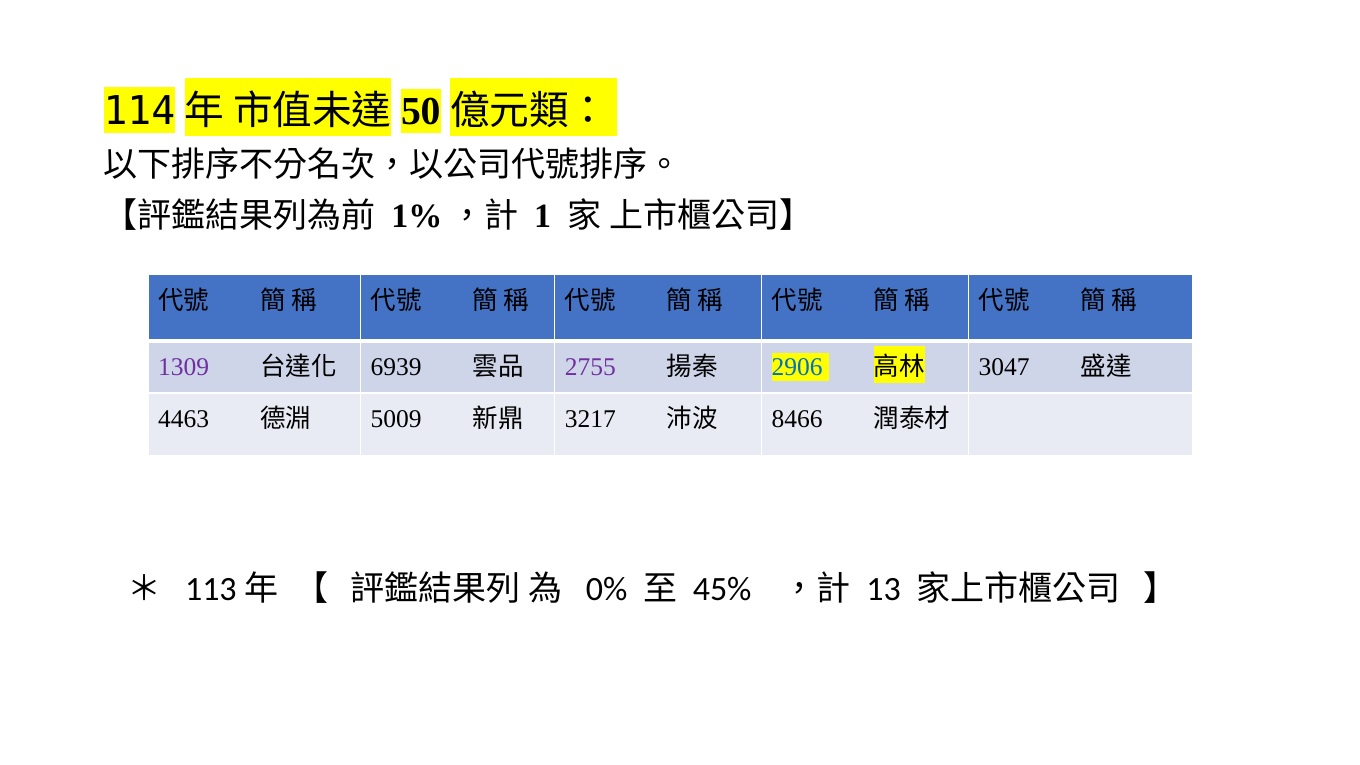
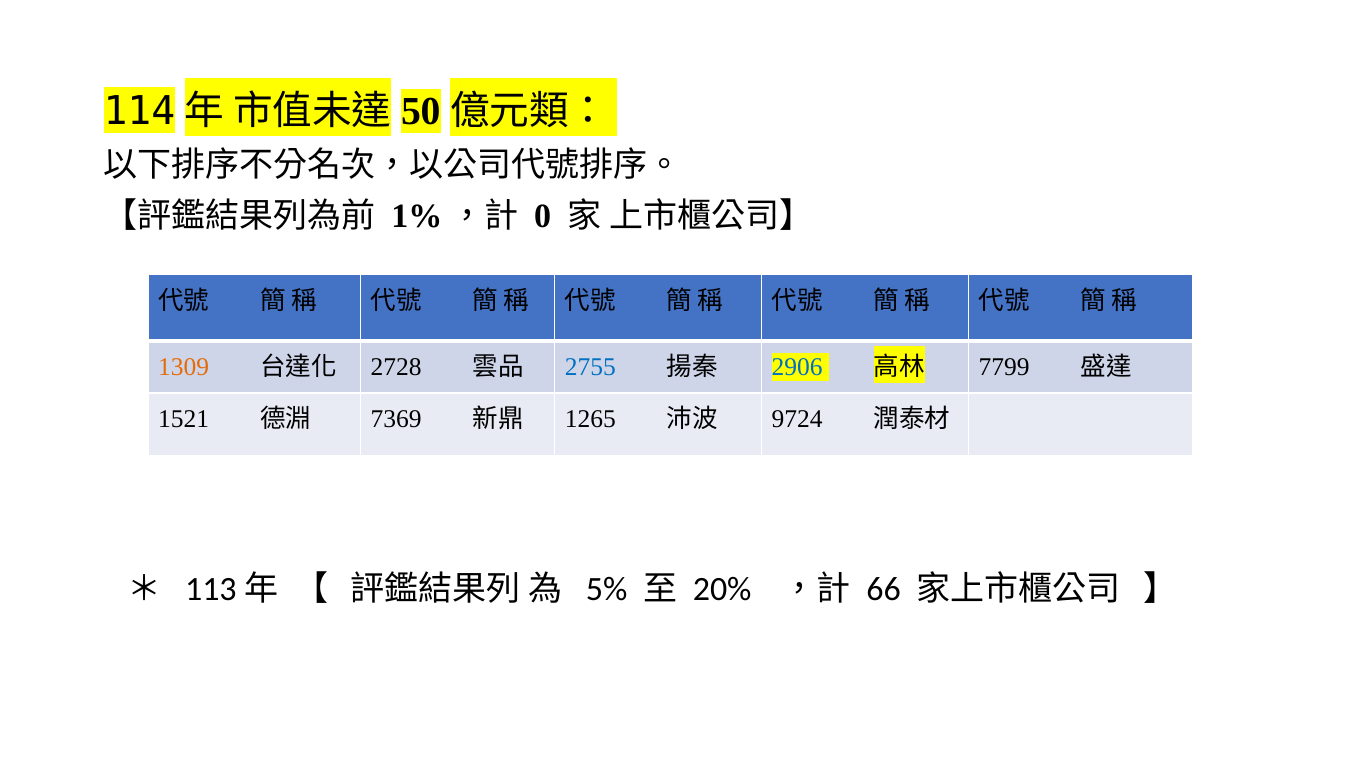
1: 1 -> 0
1309 colour: purple -> orange
6939: 6939 -> 2728
2755 colour: purple -> blue
3047: 3047 -> 7799
4463: 4463 -> 1521
5009: 5009 -> 7369
3217: 3217 -> 1265
8466: 8466 -> 9724
0%: 0% -> 5%
45%: 45% -> 20%
13: 13 -> 66
